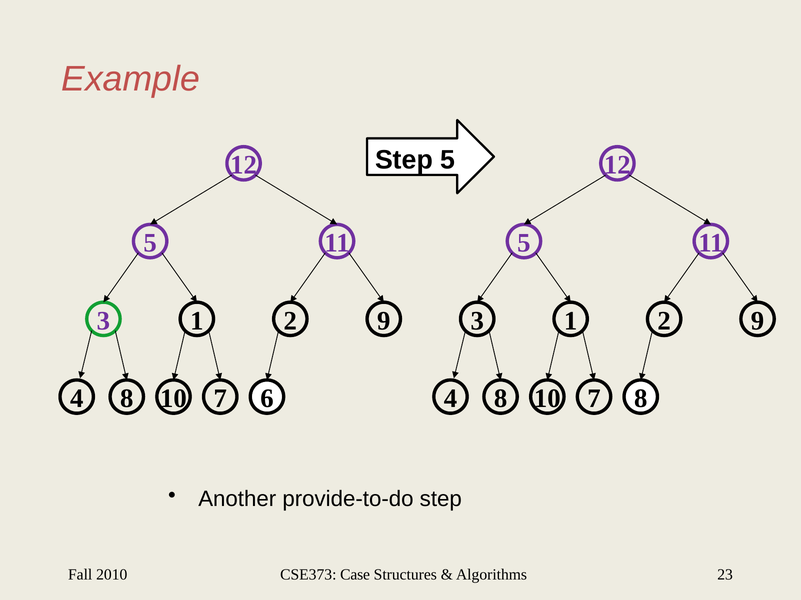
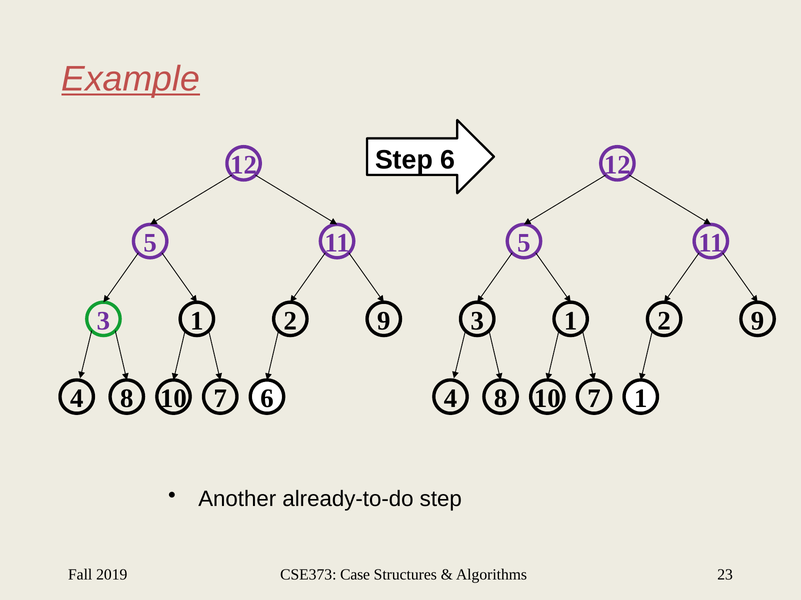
Example underline: none -> present
5 at (448, 160): 5 -> 6
4 8: 8 -> 1
provide-to-do: provide-to-do -> already-to-do
2010: 2010 -> 2019
